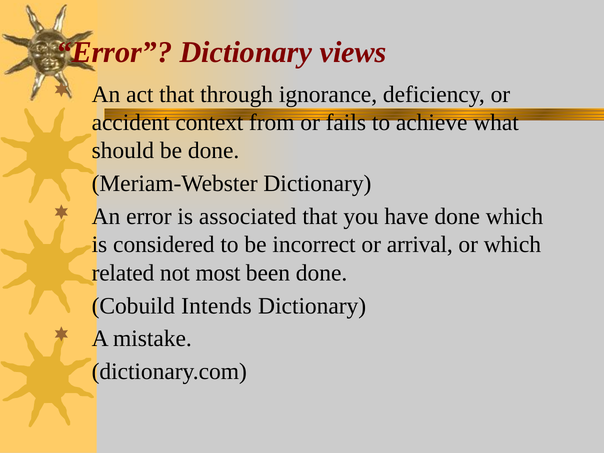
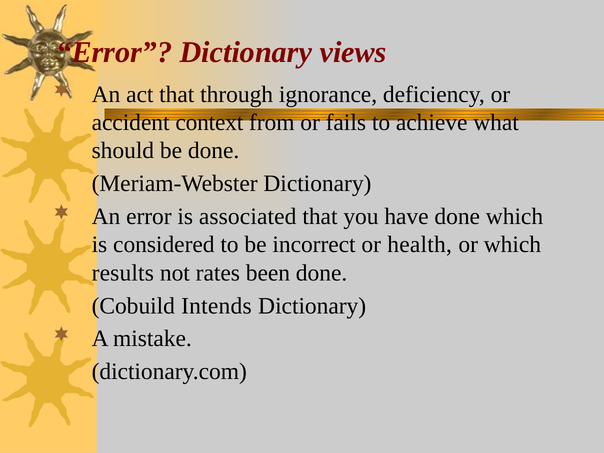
arrival: arrival -> health
related: related -> results
most: most -> rates
